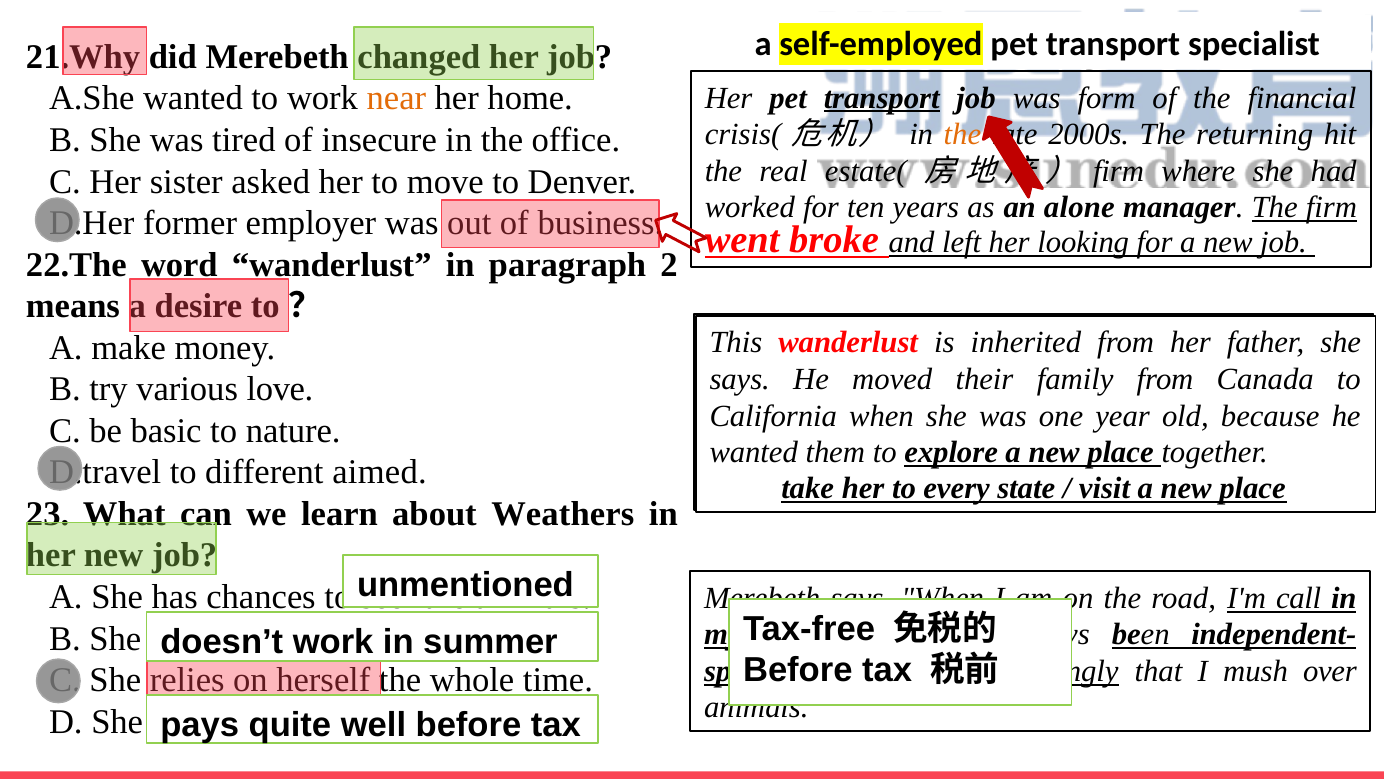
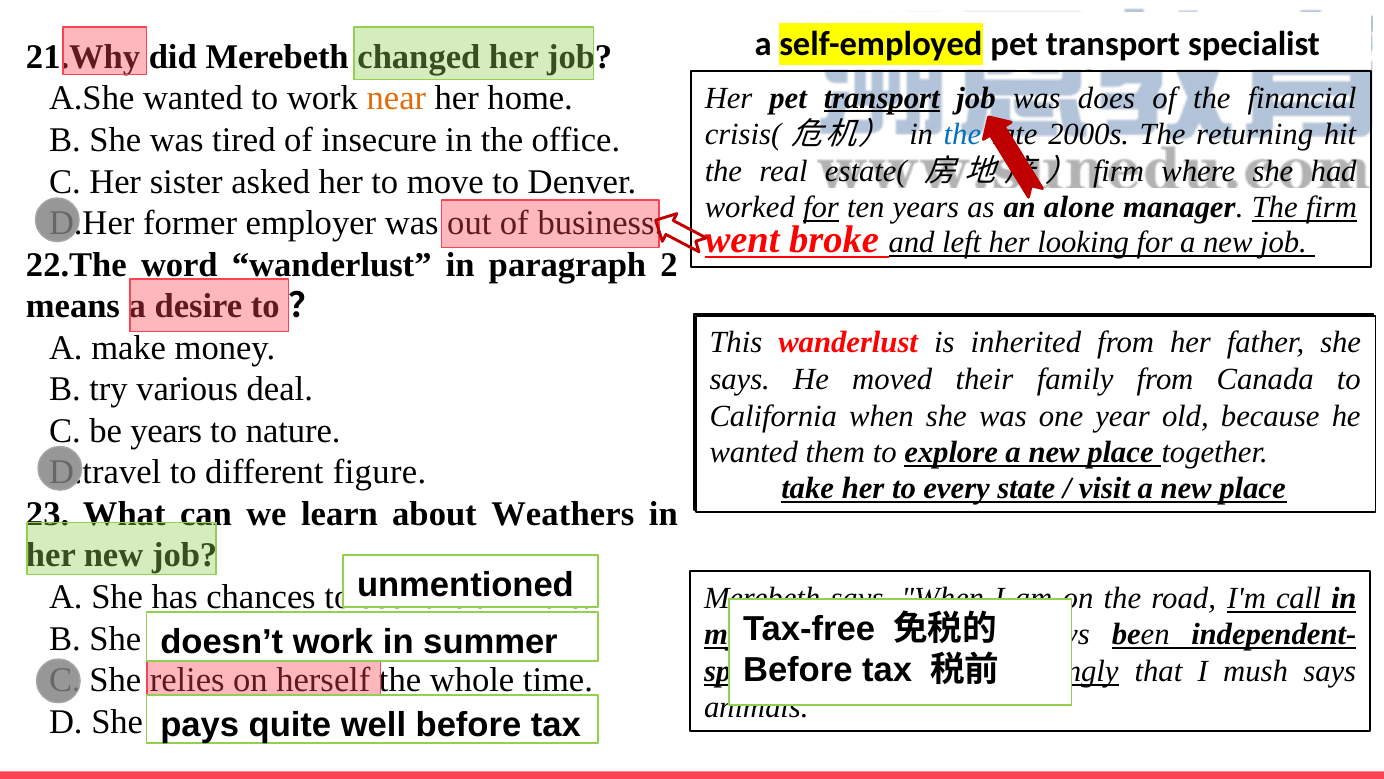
form: form -> does
the at (962, 134) colour: orange -> blue
for at (821, 207) underline: none -> present
love: love -> deal
be basic: basic -> years
aimed: aimed -> figure
mush over: over -> says
